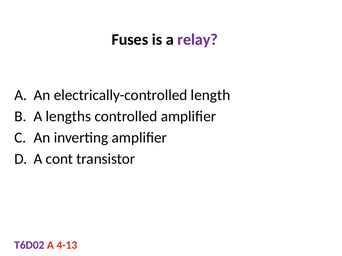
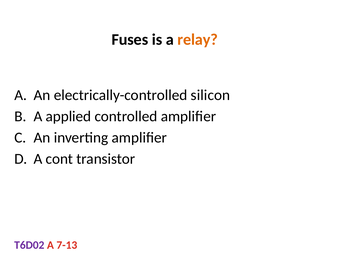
relay colour: purple -> orange
length: length -> silicon
lengths: lengths -> applied
4-13: 4-13 -> 7-13
